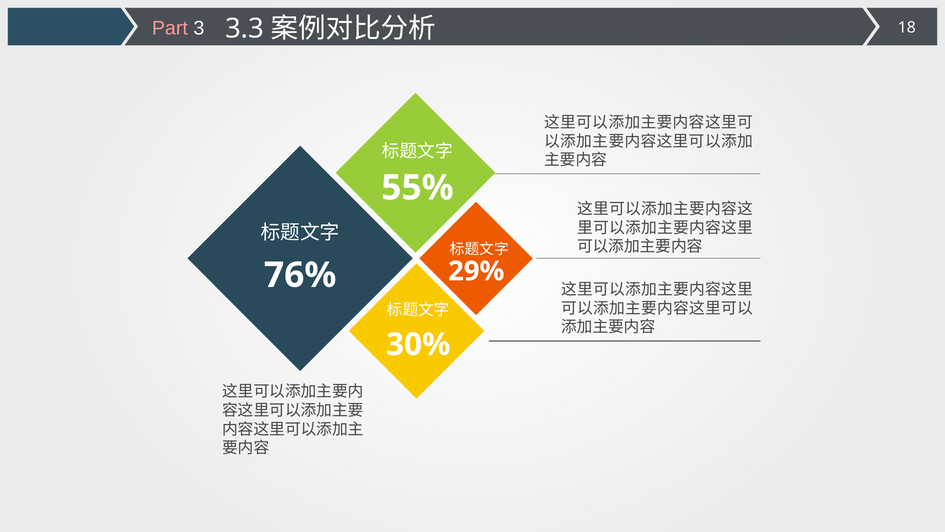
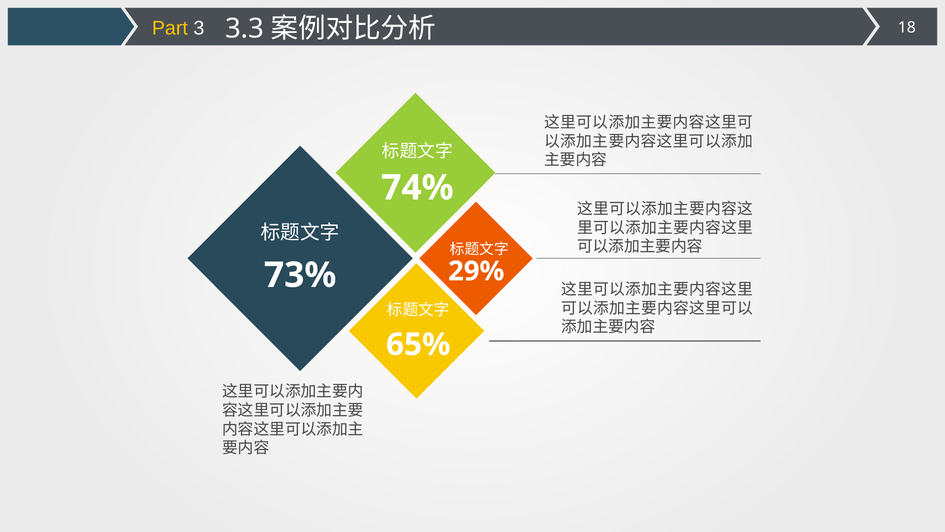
Part colour: pink -> yellow
55%: 55% -> 74%
76%: 76% -> 73%
30%: 30% -> 65%
